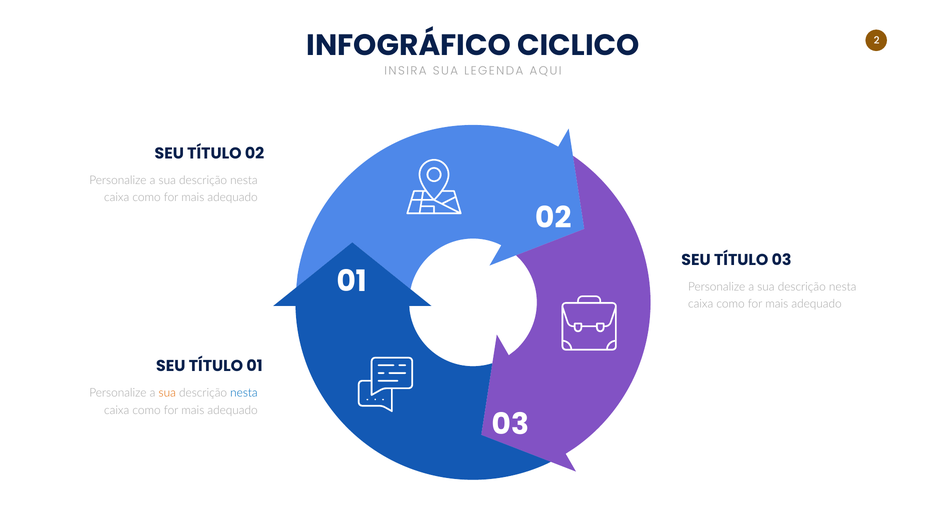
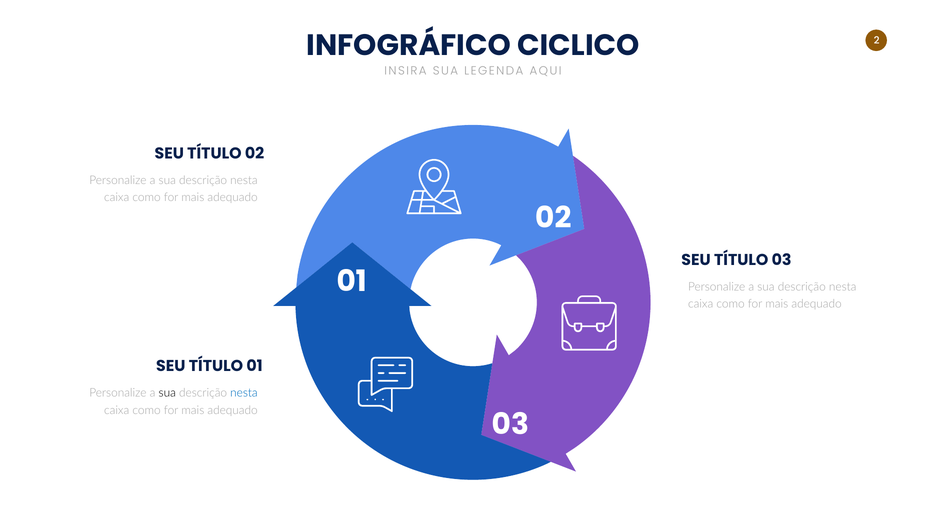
sua at (167, 393) colour: orange -> black
